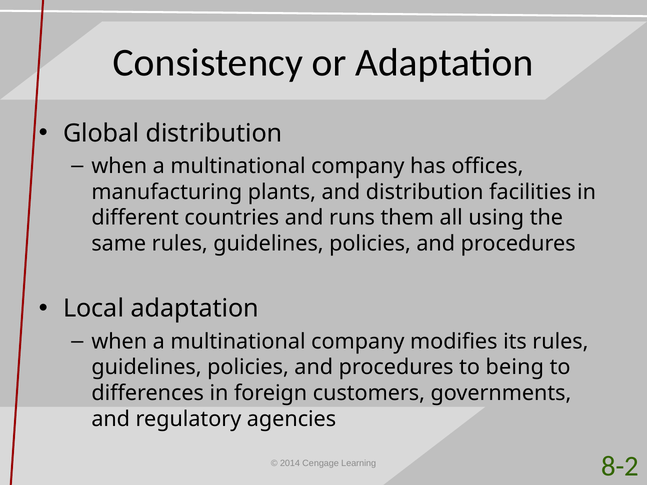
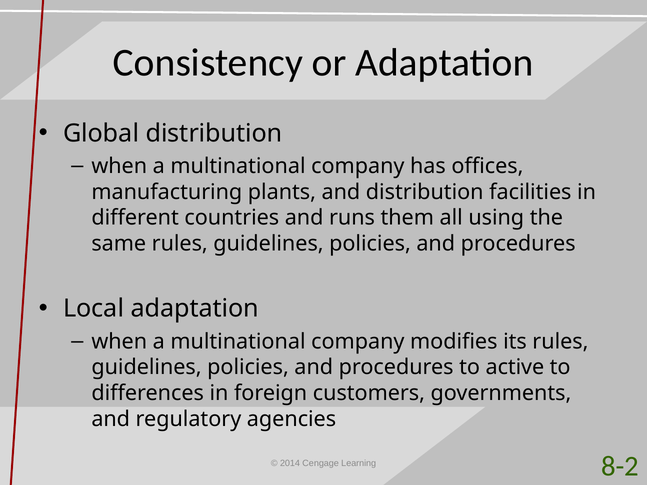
being: being -> active
